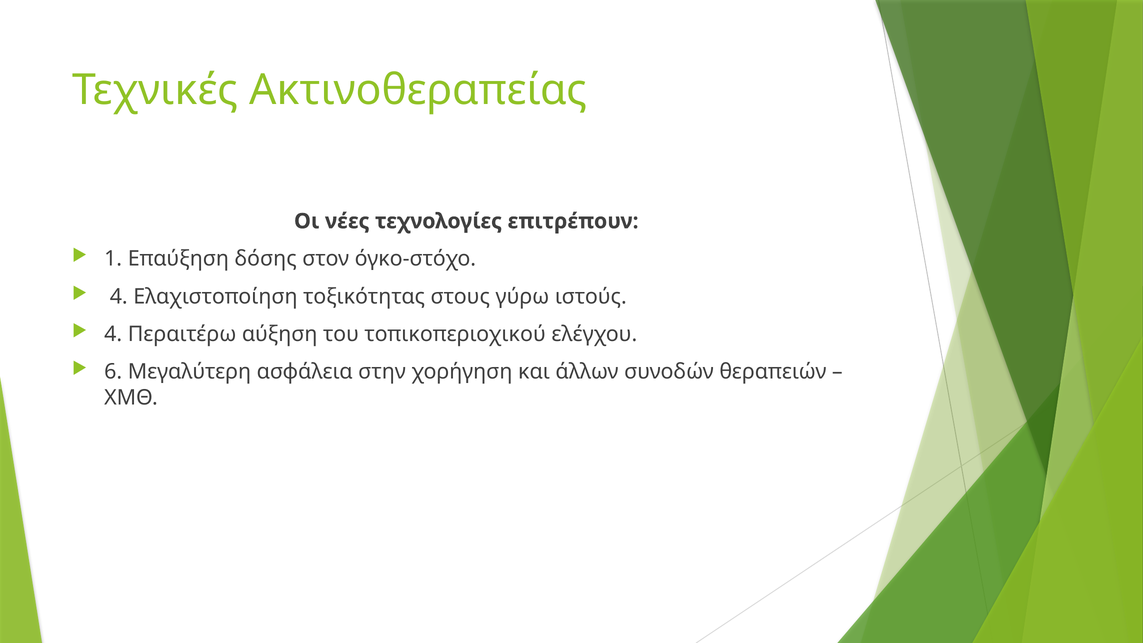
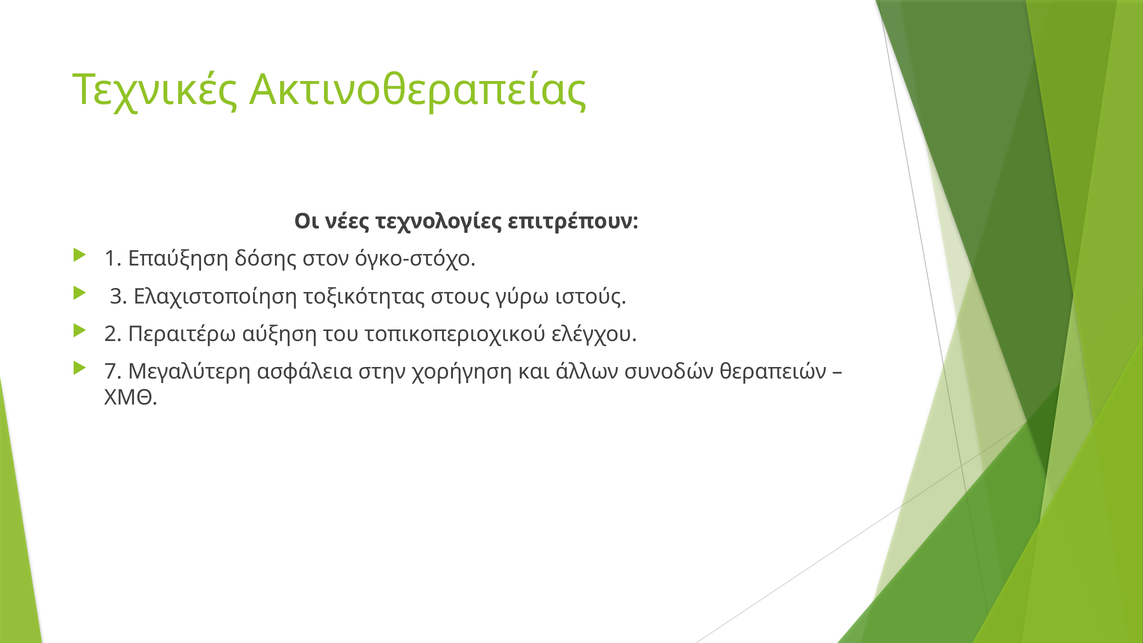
4 at (119, 296): 4 -> 3
4 at (113, 334): 4 -> 2
6: 6 -> 7
